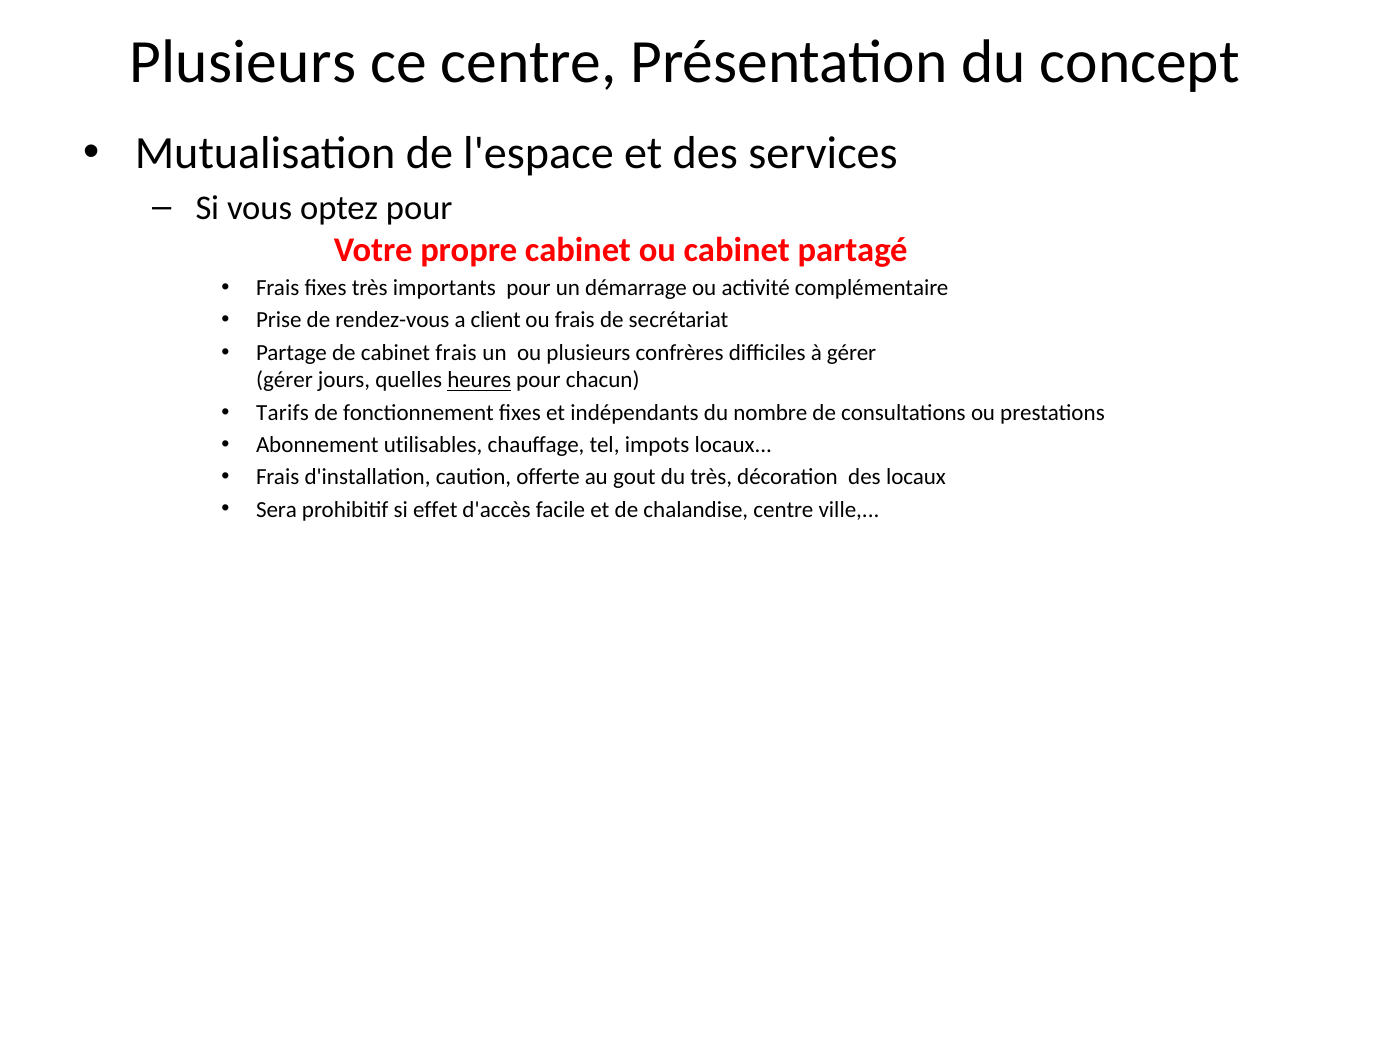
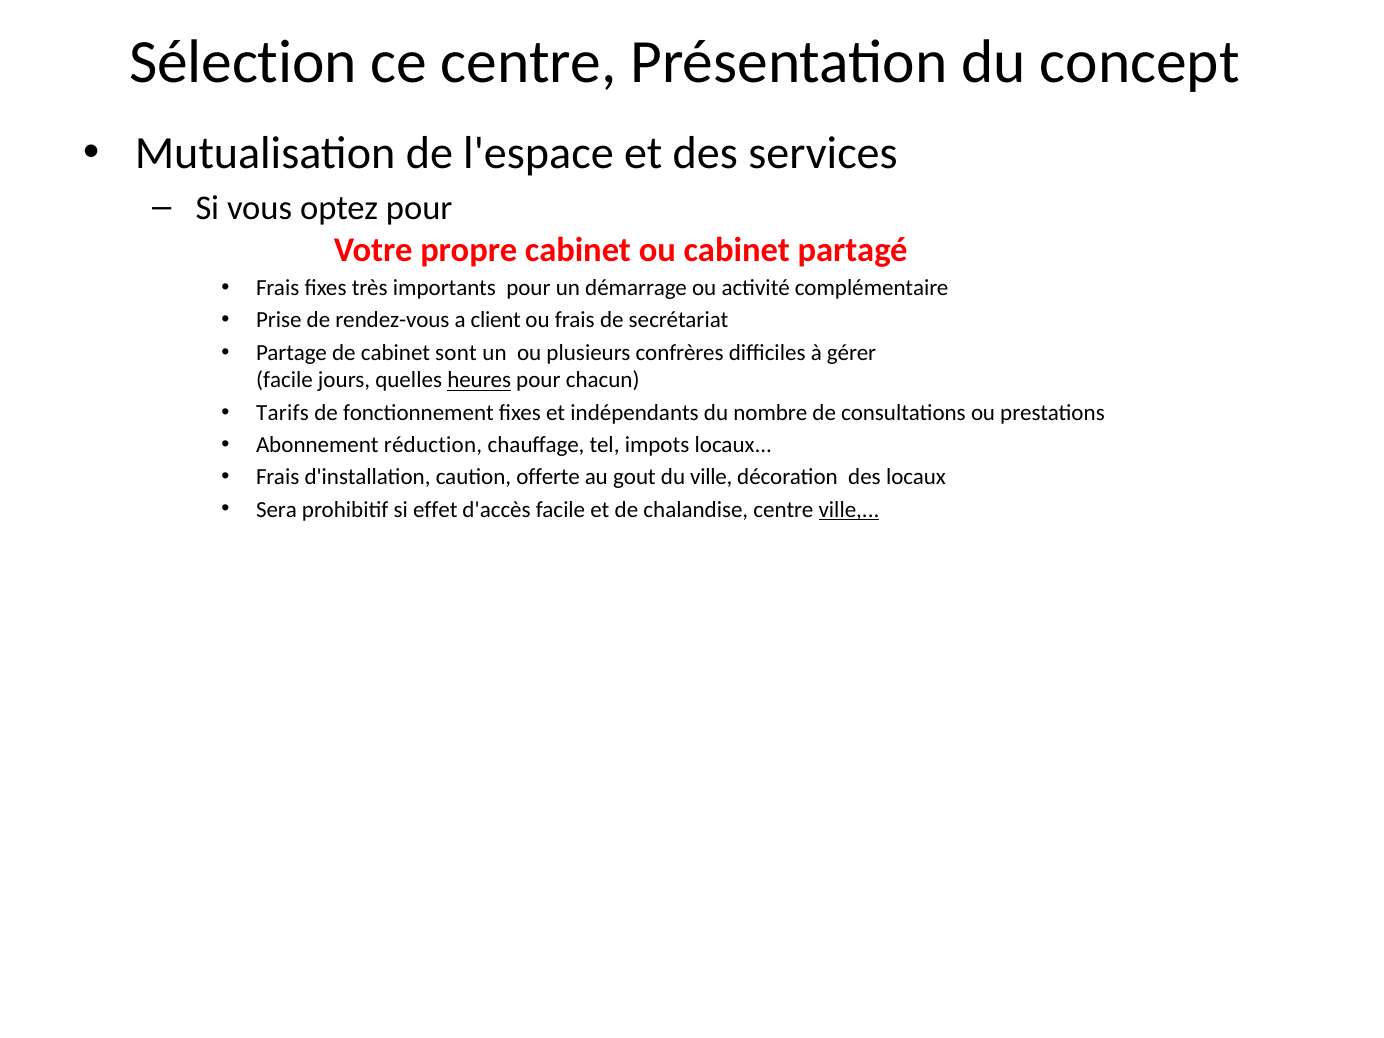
Plusieurs at (243, 62): Plusieurs -> Sélection
cabinet frais: frais -> sont
gérer at (284, 380): gérer -> facile
utilisables: utilisables -> réduction
du très: très -> ville
ville at (849, 510) underline: none -> present
